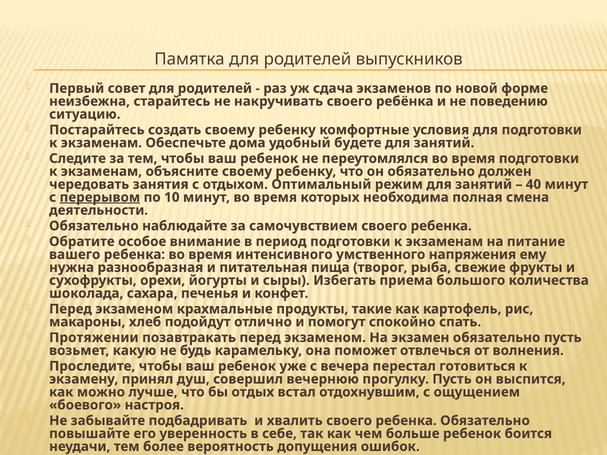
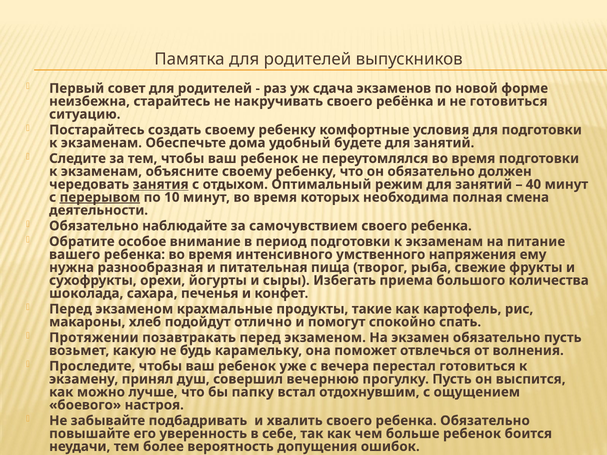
не поведению: поведению -> готовиться
занятия underline: none -> present
отдых: отдых -> папку
